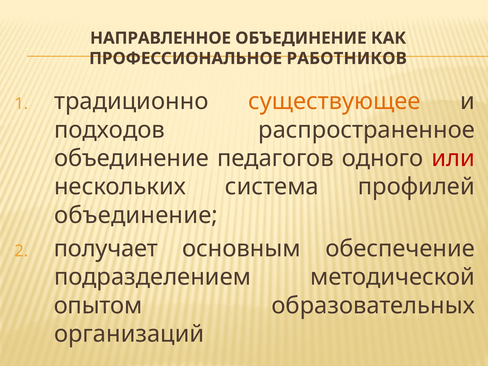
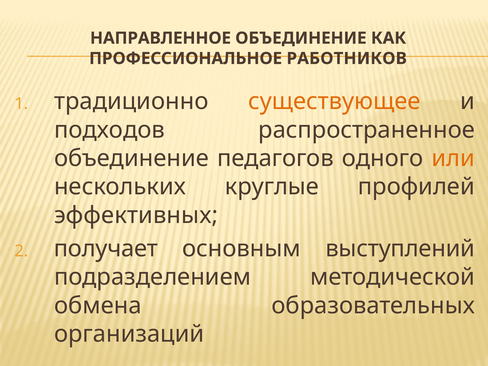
или colour: red -> orange
система: система -> круглые
объединение at (136, 215): объединение -> эффективных
обеспечение: обеспечение -> выступлений
опытом: опытом -> обмена
